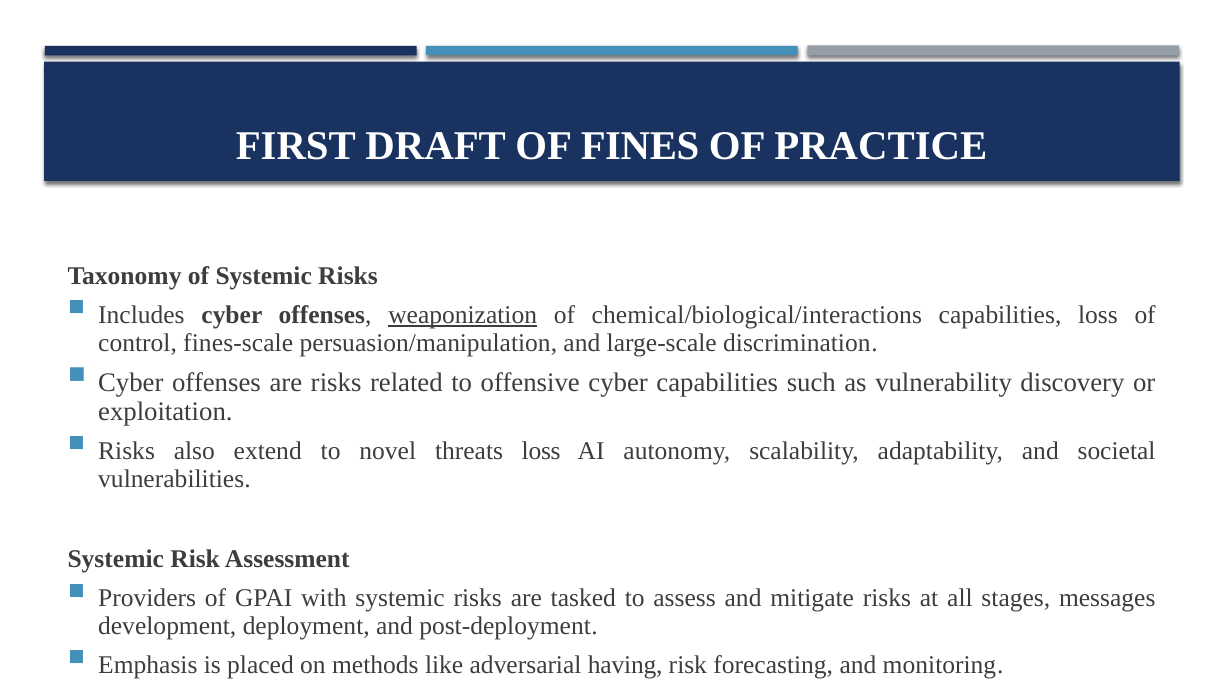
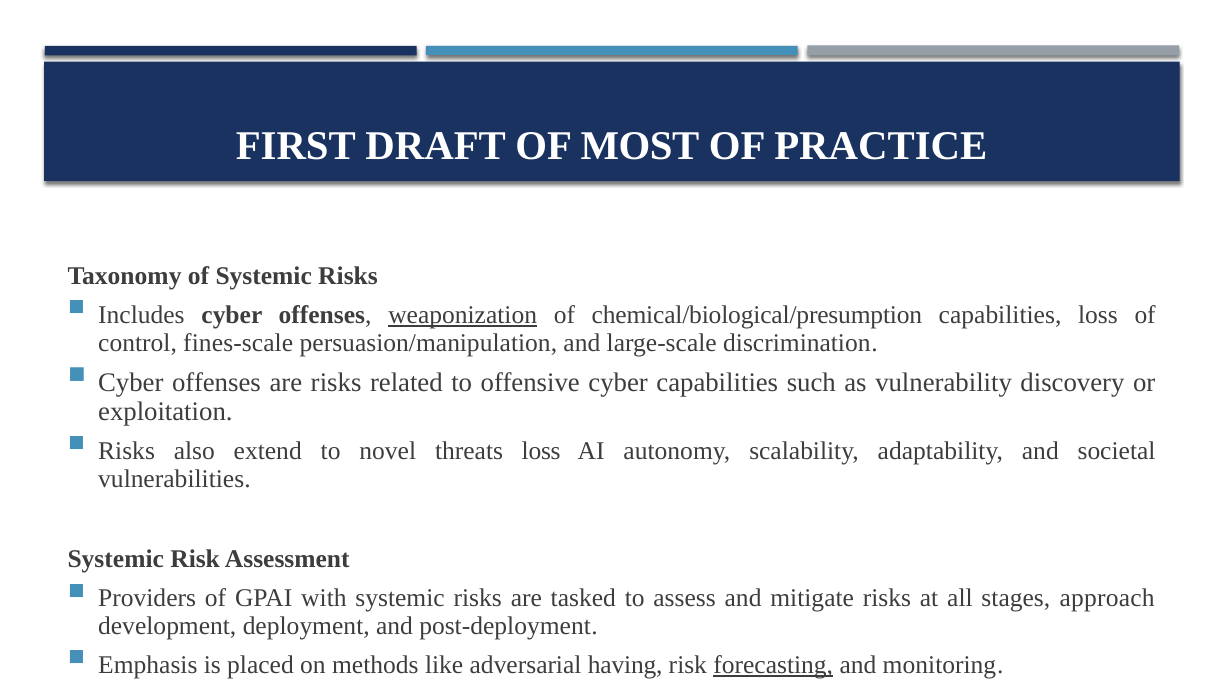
FINES: FINES -> MOST
chemical/biological/interactions: chemical/biological/interactions -> chemical/biological/presumption
messages: messages -> approach
forecasting underline: none -> present
